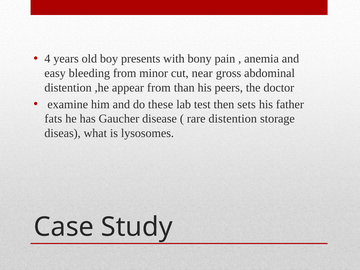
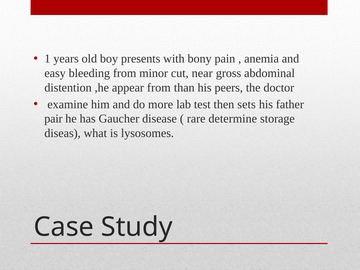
4: 4 -> 1
these: these -> more
fats: fats -> pair
rare distention: distention -> determine
